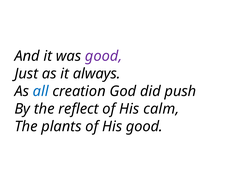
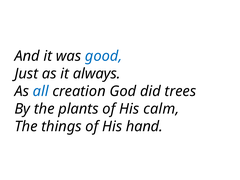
good at (104, 56) colour: purple -> blue
push: push -> trees
reflect: reflect -> plants
plants: plants -> things
His good: good -> hand
